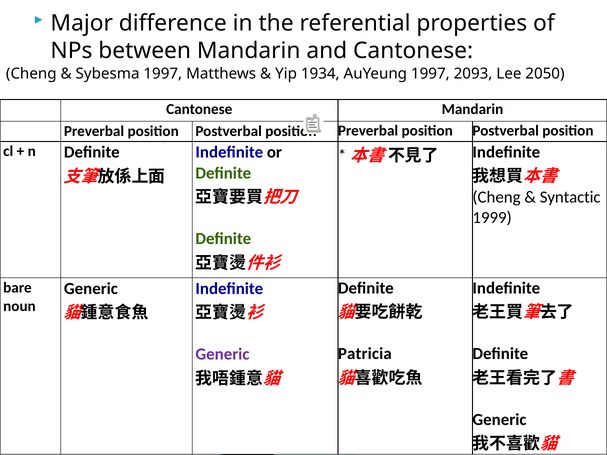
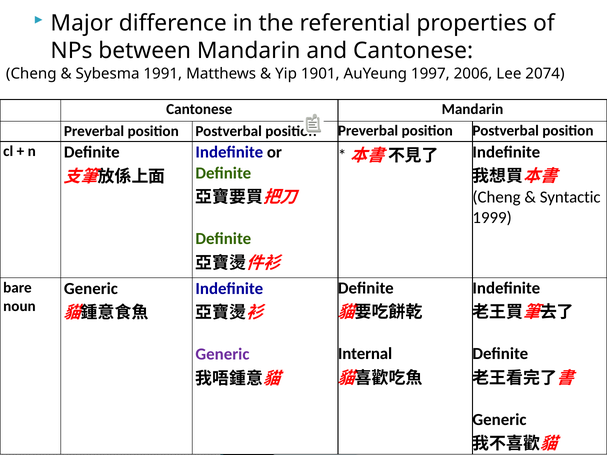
Sybesma 1997: 1997 -> 1991
1934: 1934 -> 1901
2093: 2093 -> 2006
2050: 2050 -> 2074
Patricia: Patricia -> Internal
